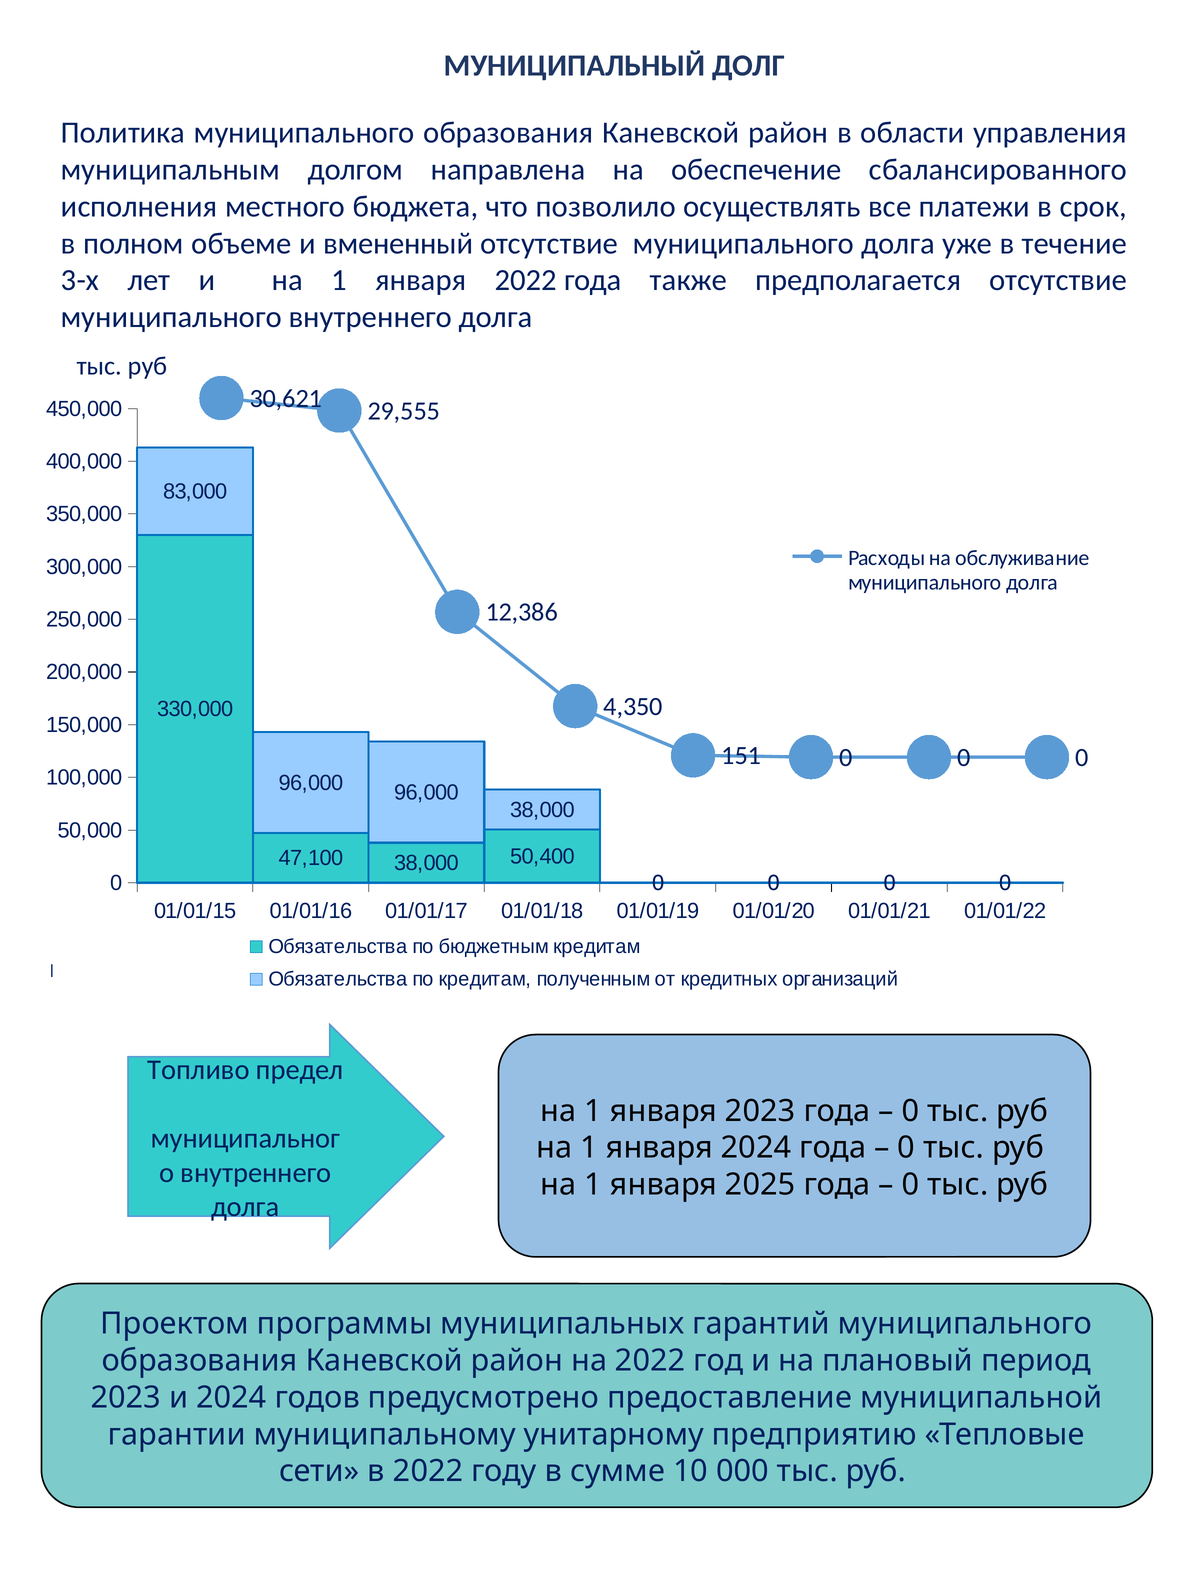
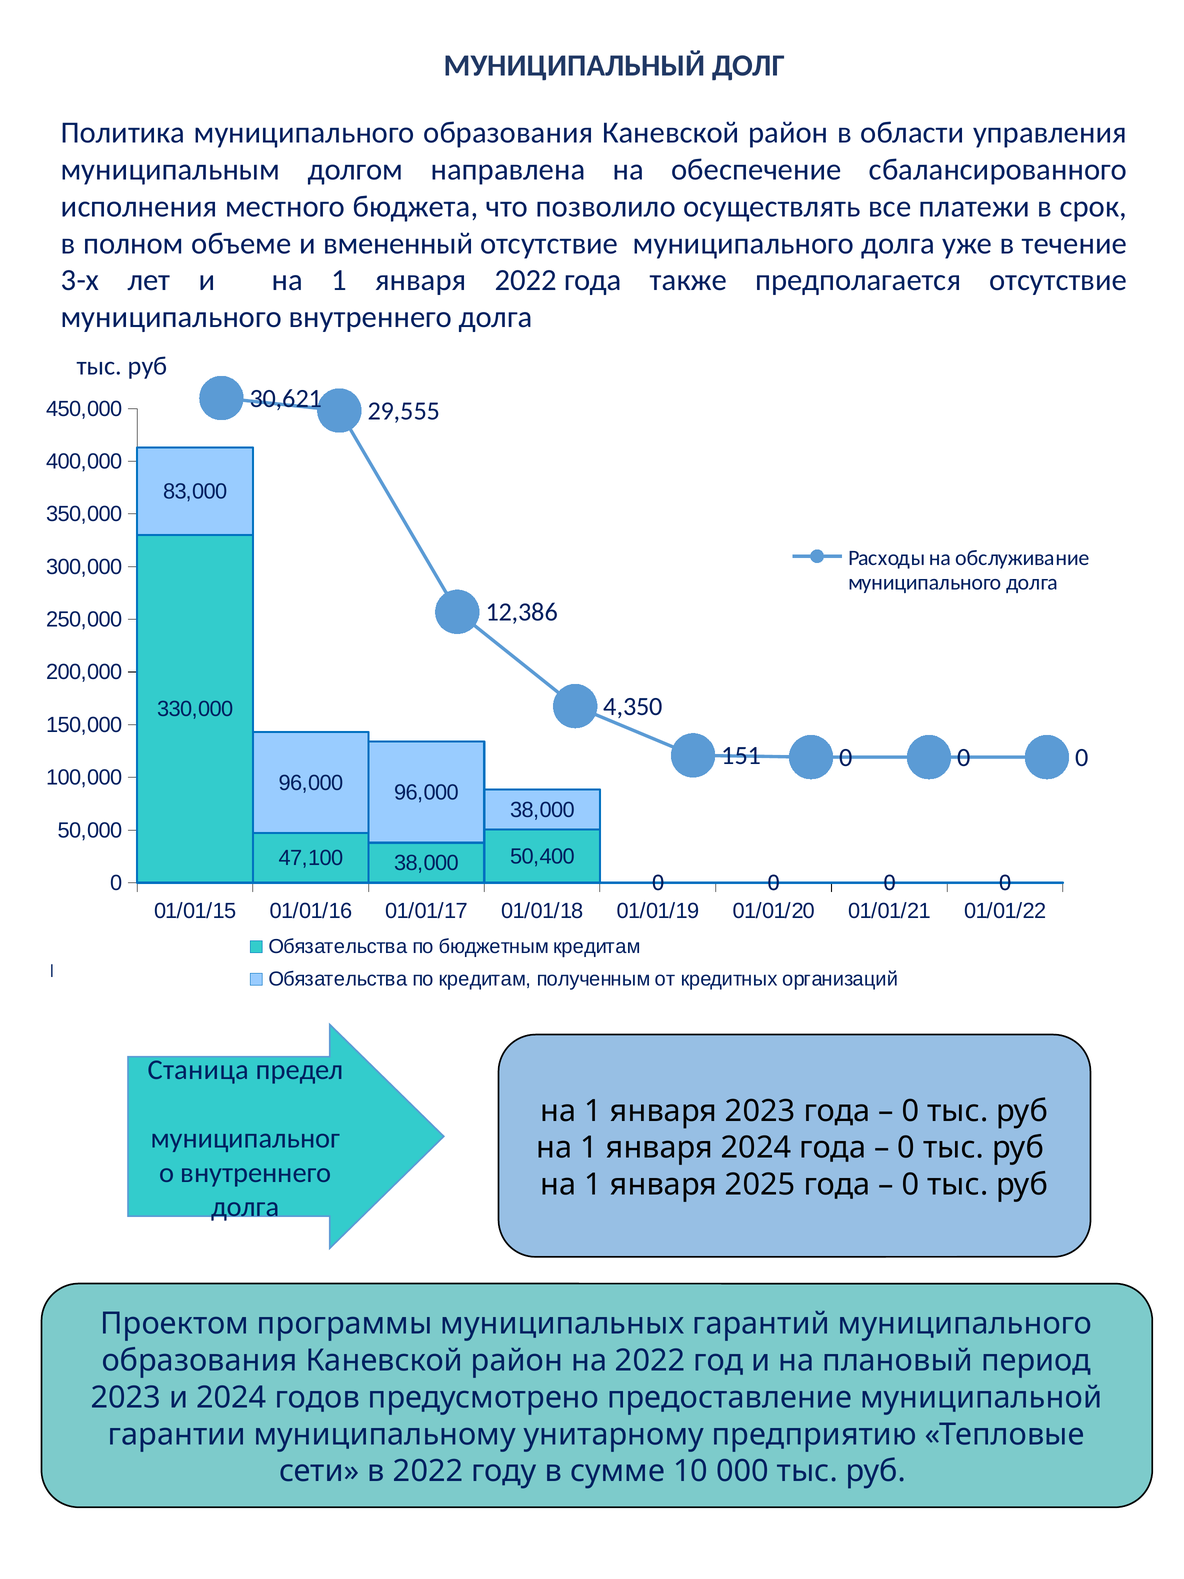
Топливо: Топливо -> Станица
